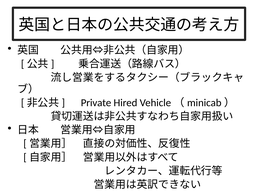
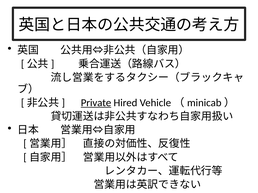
Private underline: none -> present
